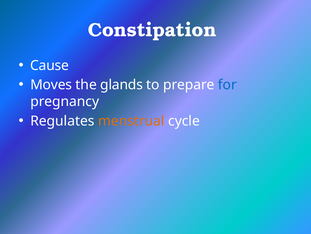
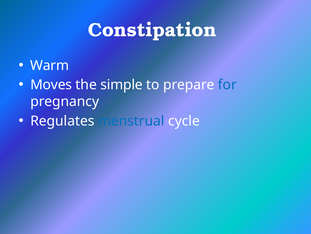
Cause: Cause -> Warm
glands: glands -> simple
menstrual colour: orange -> blue
